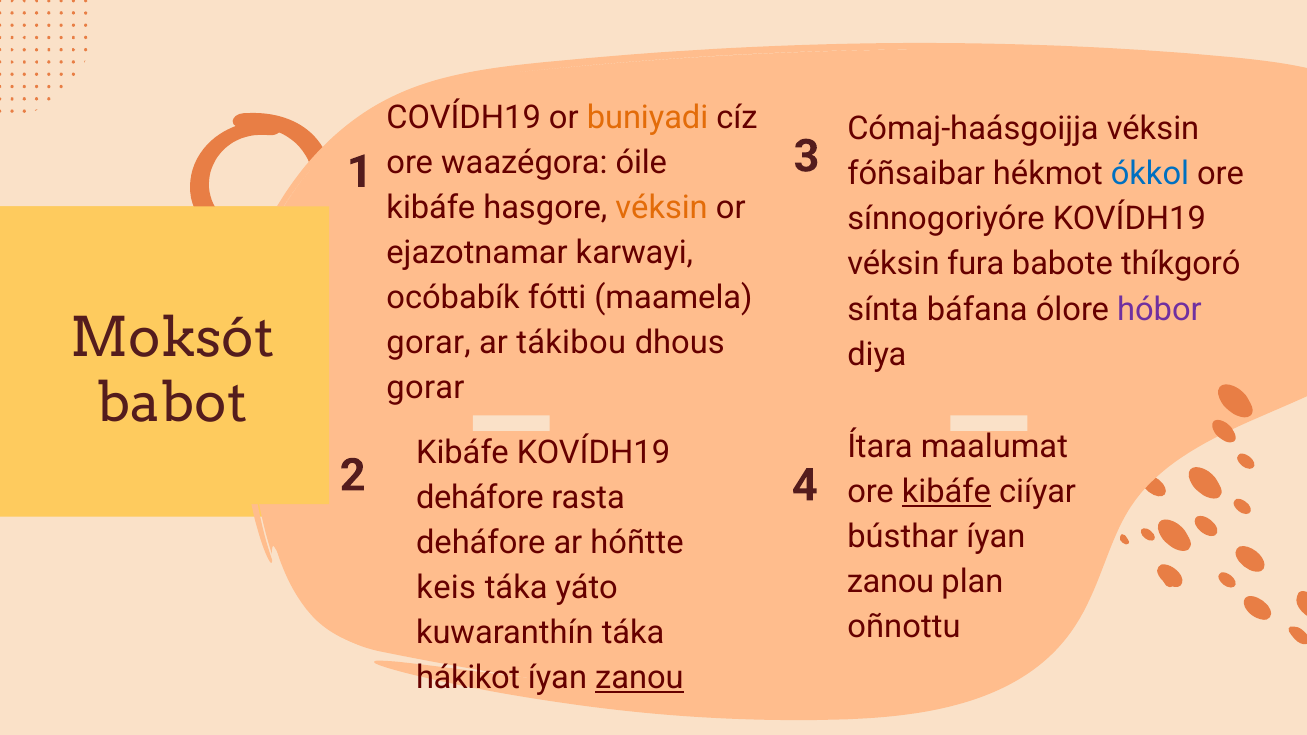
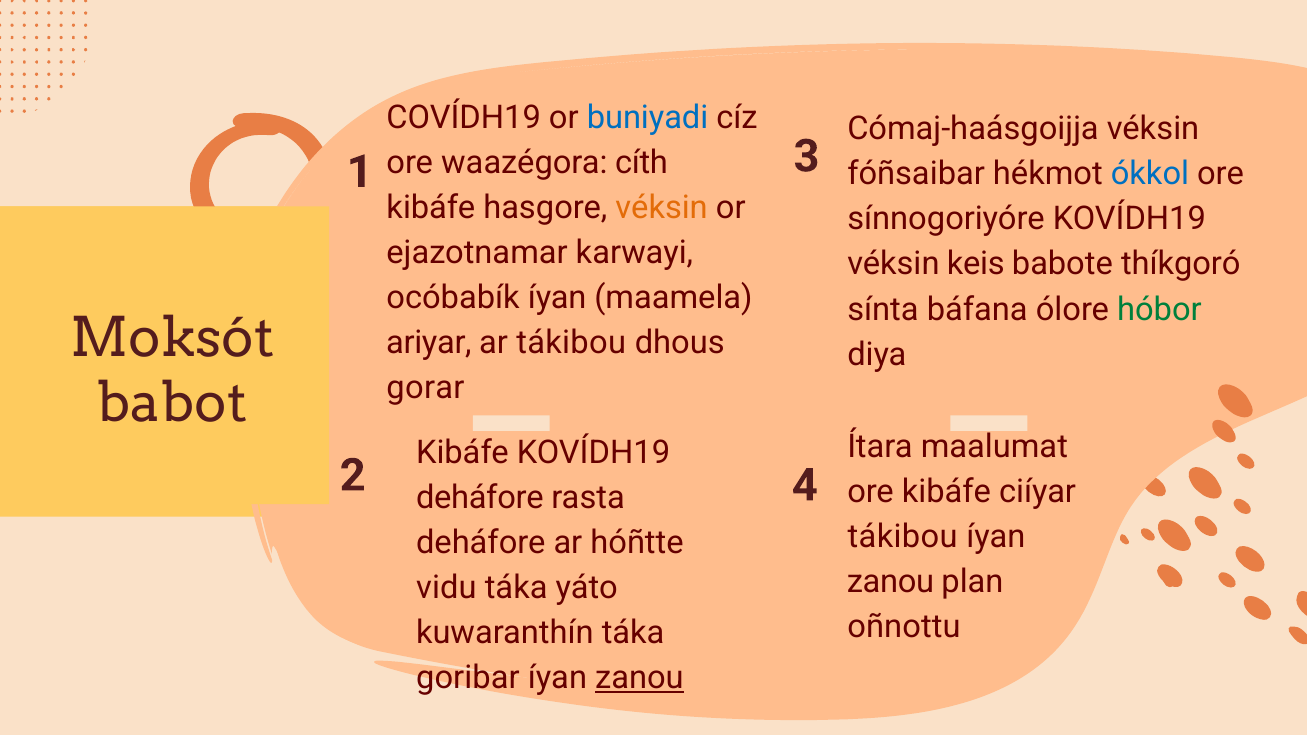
buniyadi colour: orange -> blue
óile: óile -> cíth
fura: fura -> keis
ocóbabík fótti: fótti -> íyan
hóbor colour: purple -> green
gorar at (429, 343): gorar -> ariyar
kibáfe at (946, 492) underline: present -> none
bústhar at (903, 537): bústhar -> tákibou
keis: keis -> vidu
hákikot: hákikot -> goribar
